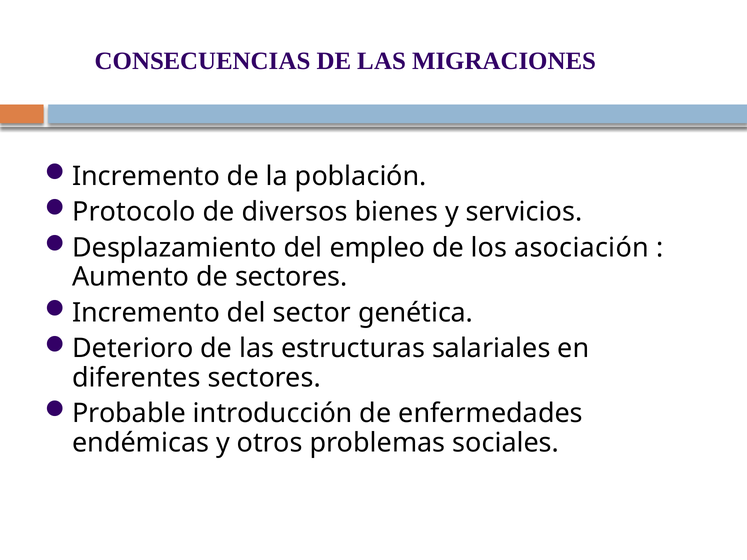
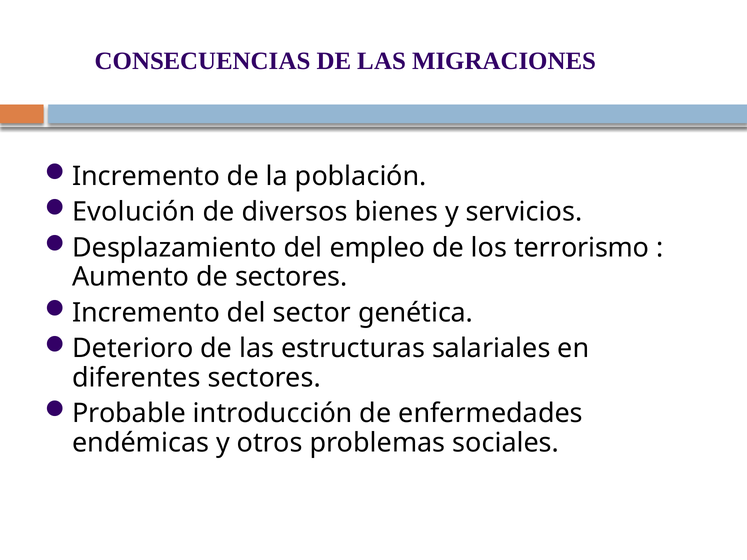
Protocolo: Protocolo -> Evolución
asociación: asociación -> terrorismo
